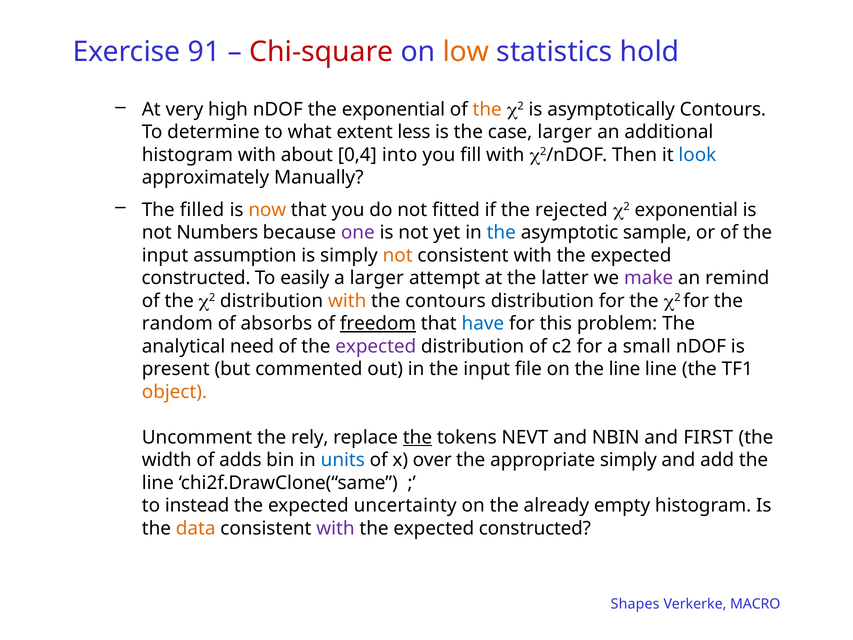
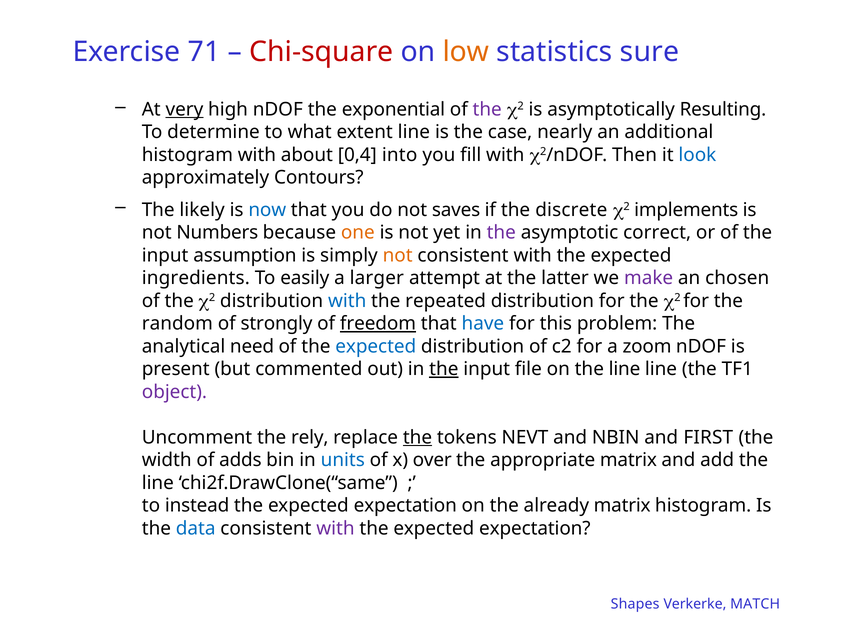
91: 91 -> 71
hold: hold -> sure
very underline: none -> present
the at (487, 109) colour: orange -> purple
asymptotically Contours: Contours -> Resulting
extent less: less -> line
case larger: larger -> nearly
Manually: Manually -> Contours
filled: filled -> likely
now colour: orange -> blue
fitted: fitted -> saves
rejected: rejected -> discrete
c2 exponential: exponential -> implements
one colour: purple -> orange
the at (501, 233) colour: blue -> purple
sample: sample -> correct
constructed at (196, 278): constructed -> ingredients
remind: remind -> chosen
with at (347, 301) colour: orange -> blue
the contours: contours -> repeated
absorbs: absorbs -> strongly
expected at (376, 346) colour: purple -> blue
small: small -> zoom
the at (444, 369) underline: none -> present
object colour: orange -> purple
appropriate simply: simply -> matrix
uncertainty at (405, 505): uncertainty -> expectation
already empty: empty -> matrix
data colour: orange -> blue
constructed at (535, 528): constructed -> expectation
MACRO: MACRO -> MATCH
